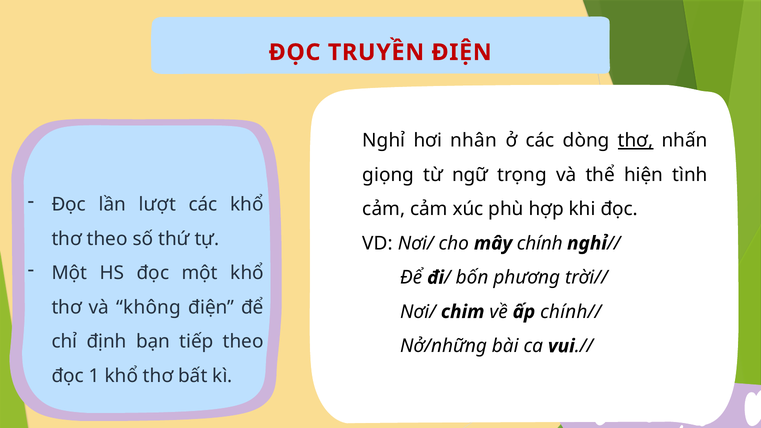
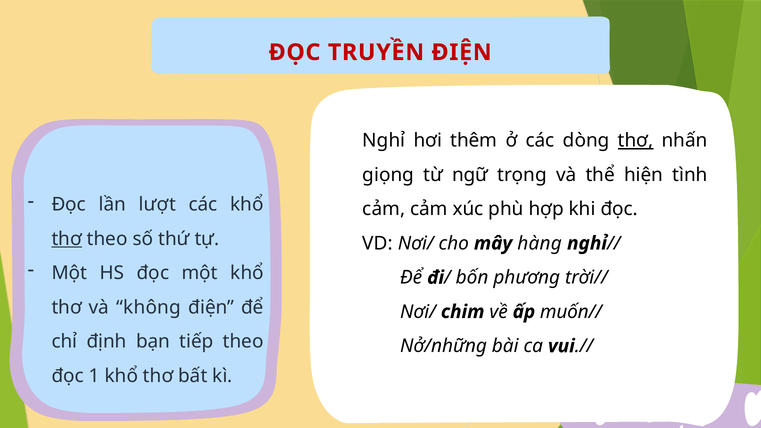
nhân: nhân -> thêm
thơ at (67, 239) underline: none -> present
chính: chính -> hàng
chính//: chính// -> muốn//
